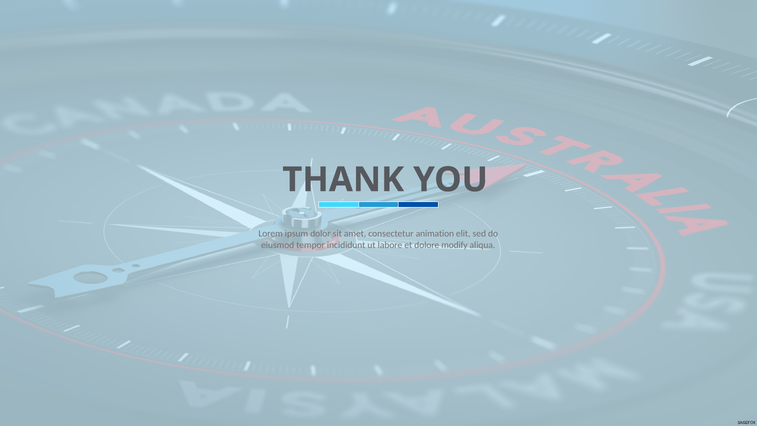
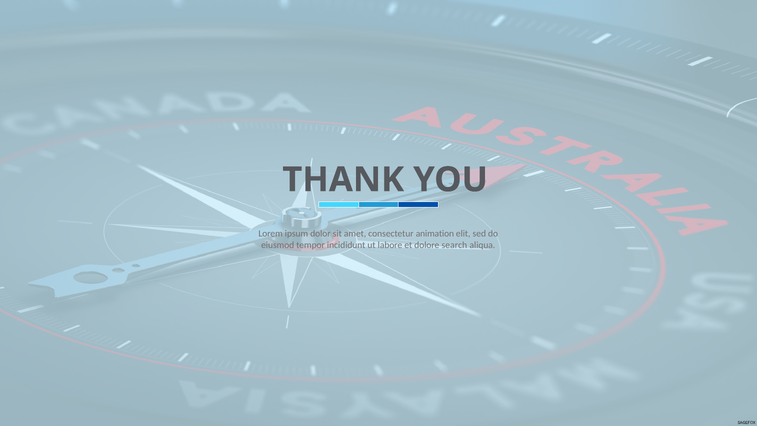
modify: modify -> search
